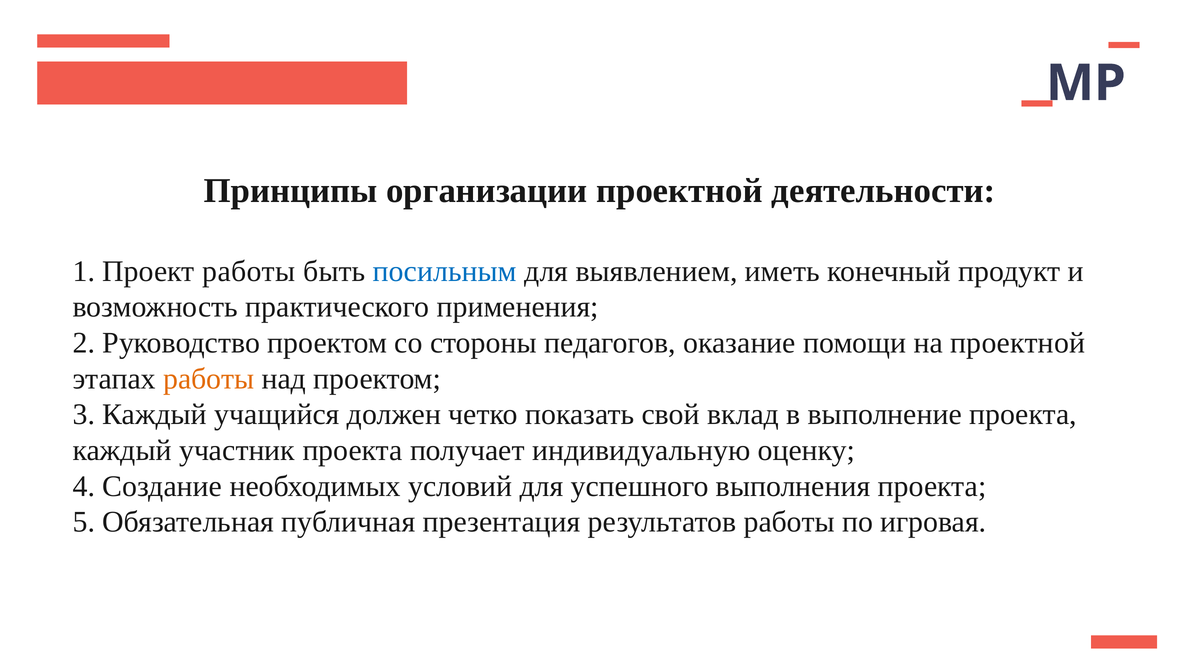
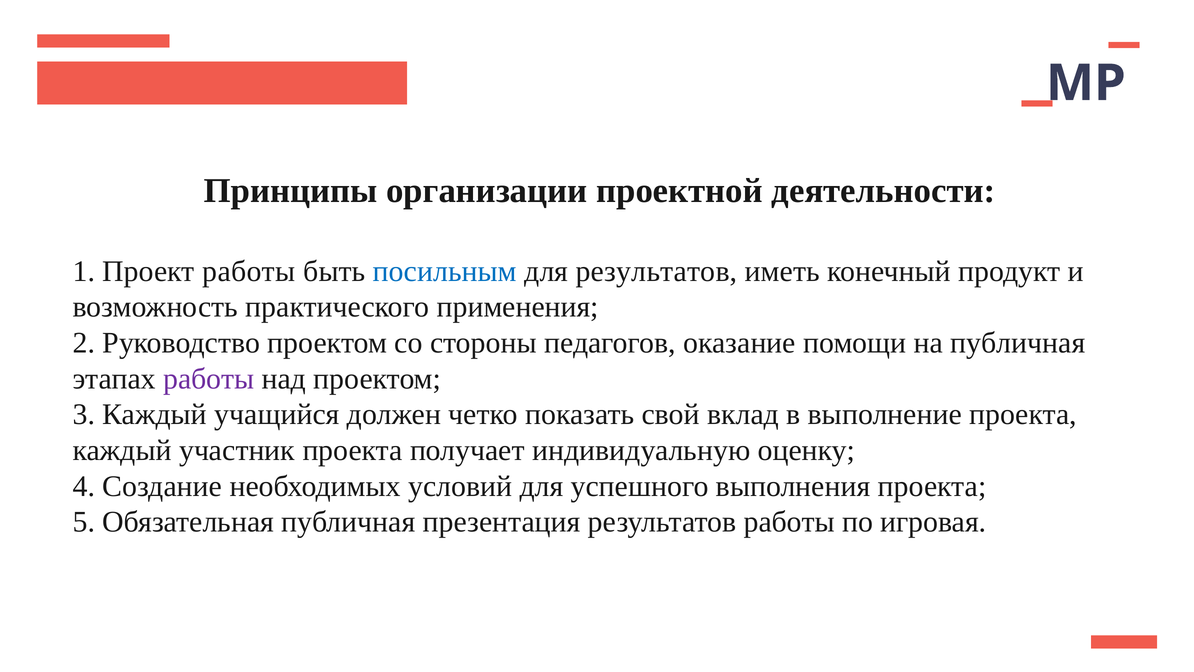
для выявлением: выявлением -> результатов
на проектной: проектной -> публичная
работы at (209, 379) colour: orange -> purple
